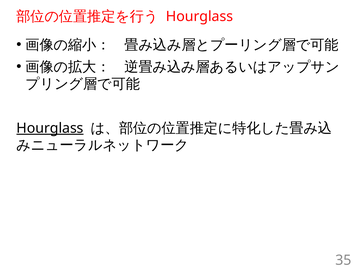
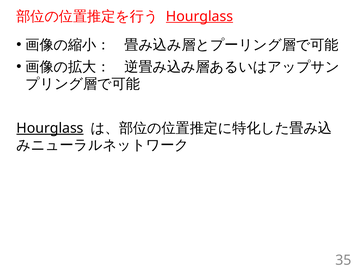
Hourglass at (200, 16) underline: none -> present
